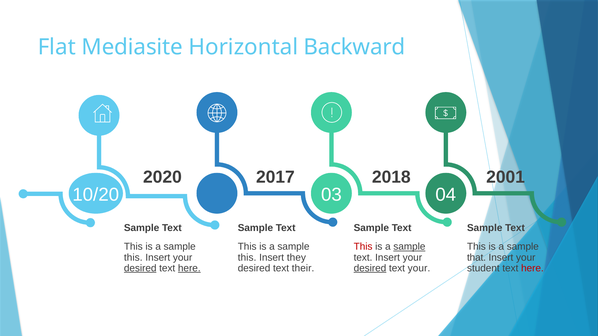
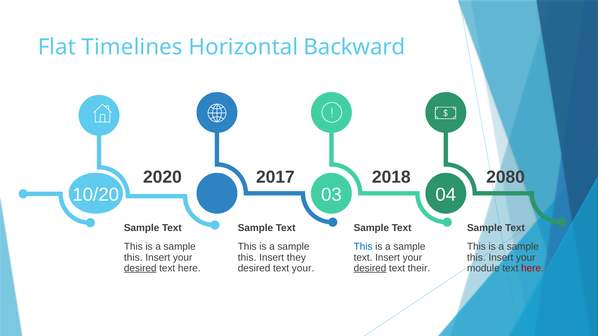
Mediasite: Mediasite -> Timelines
2001: 2001 -> 2080
This at (363, 247) colour: red -> blue
sample at (409, 247) underline: present -> none
that at (476, 258): that -> this
here at (189, 268) underline: present -> none
text their: their -> your
text your: your -> their
student: student -> module
